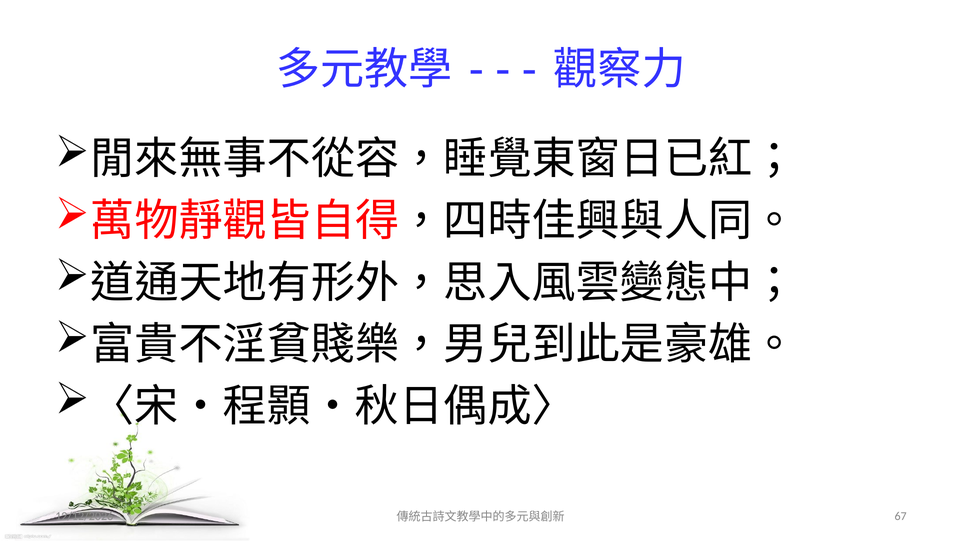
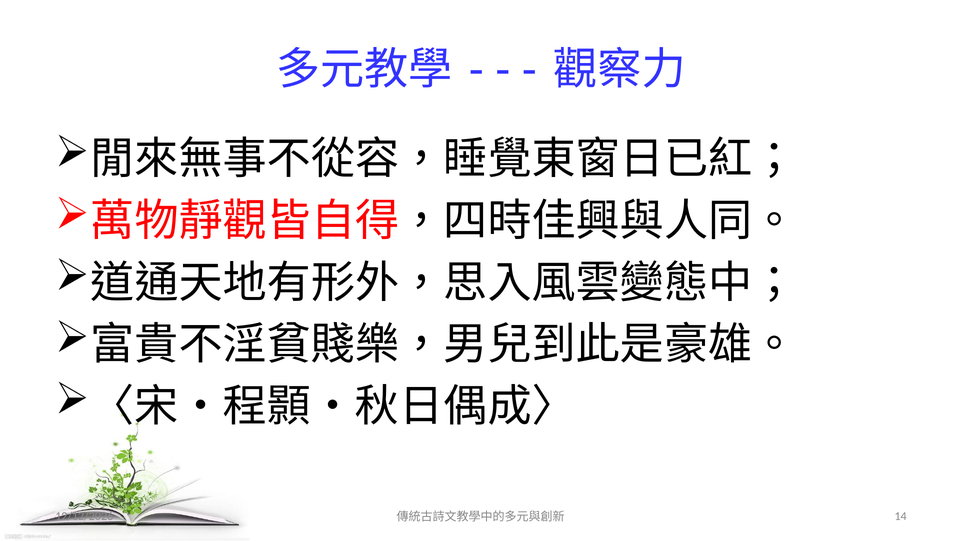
67: 67 -> 14
